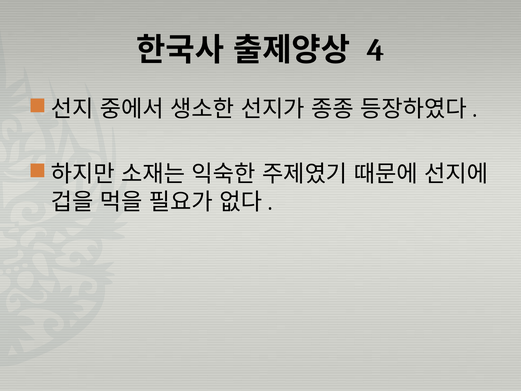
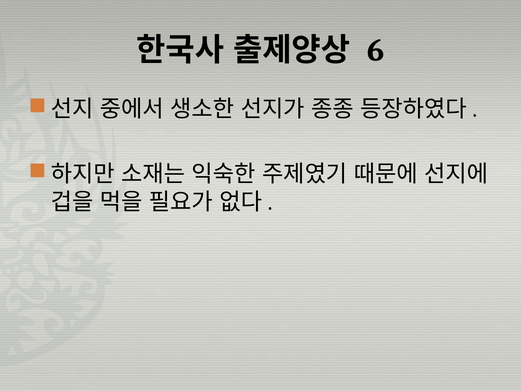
4: 4 -> 6
